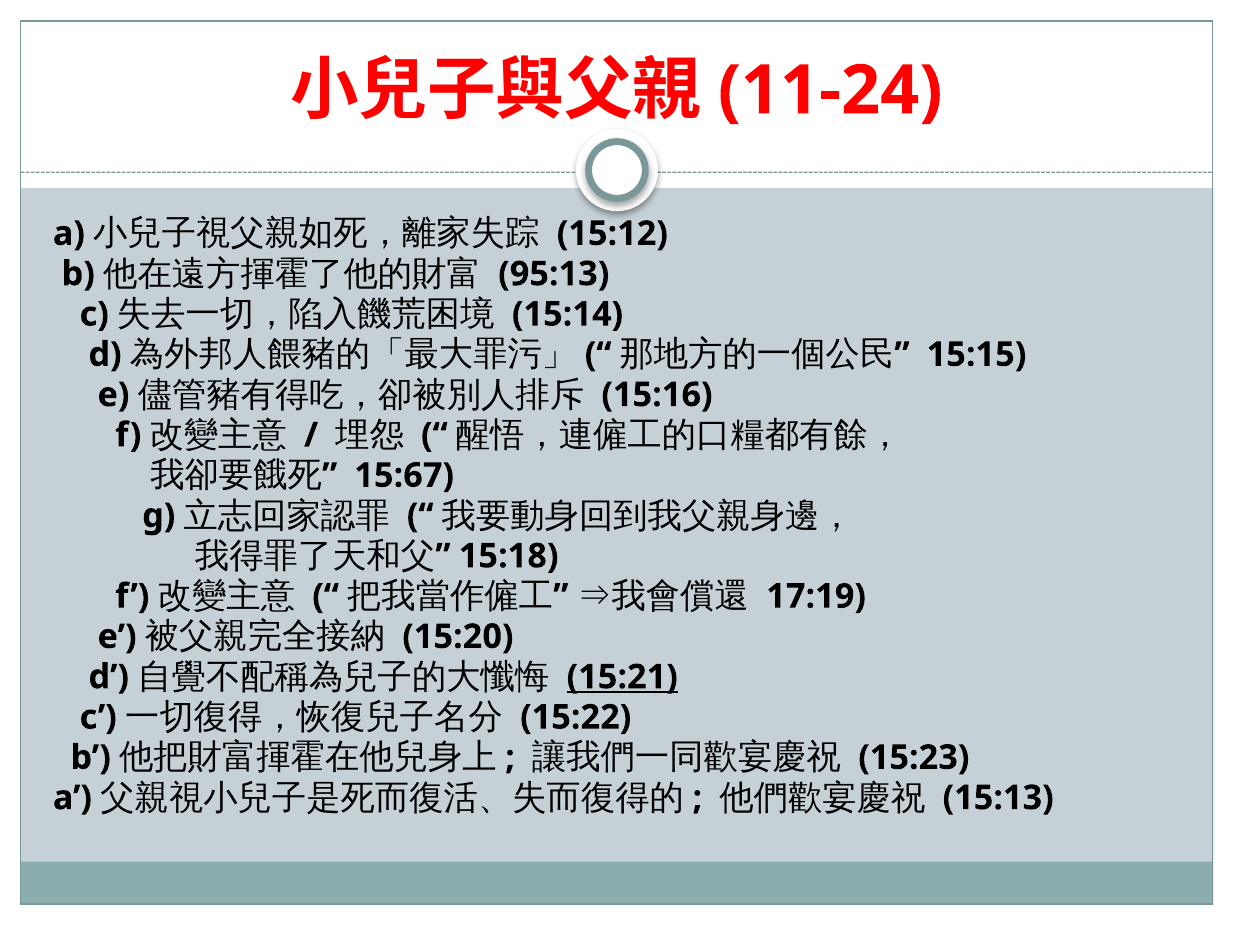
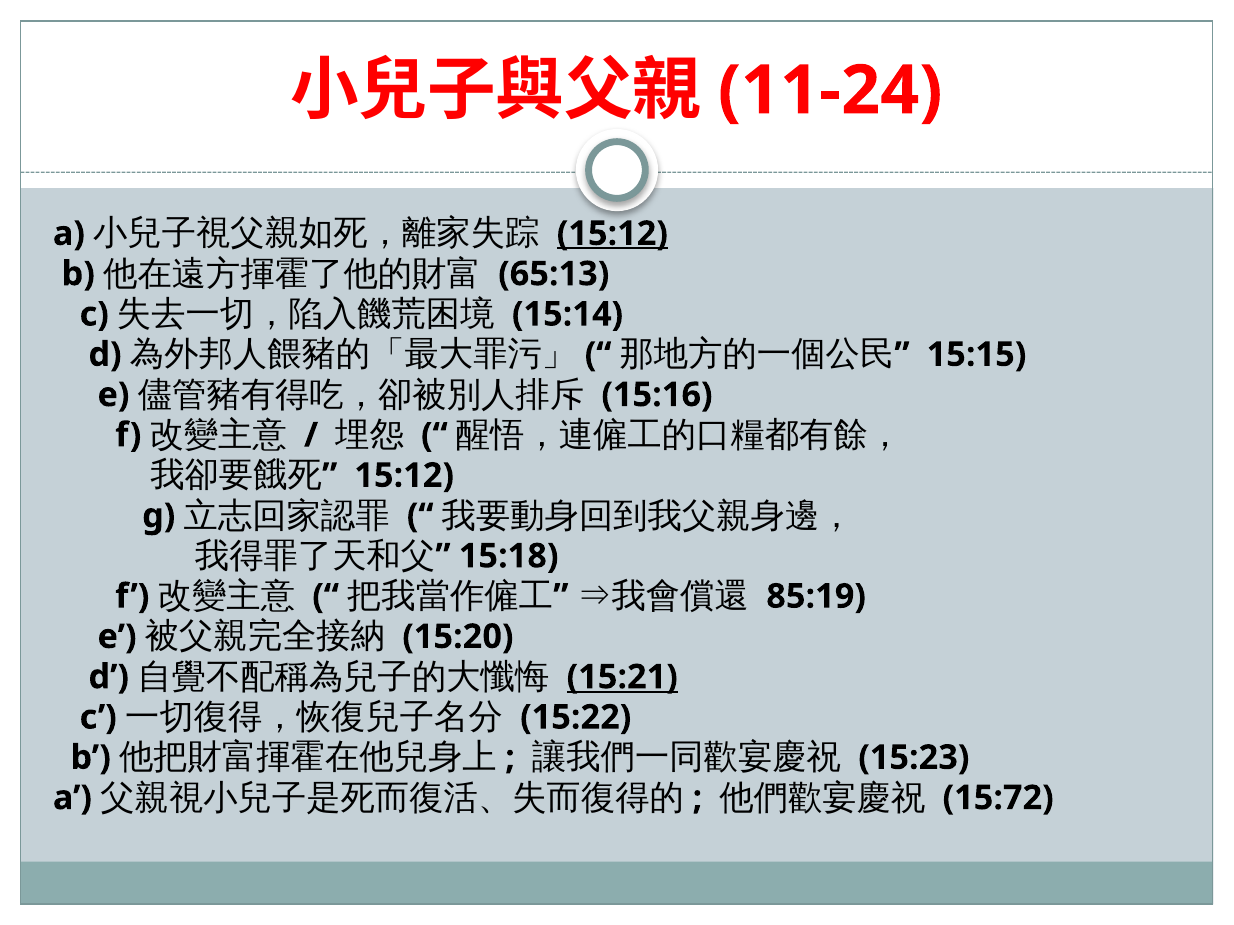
15:12 at (612, 234) underline: none -> present
95:13: 95:13 -> 65:13
15:67 at (404, 476): 15:67 -> 15:12
17:19: 17:19 -> 85:19
15:13: 15:13 -> 15:72
